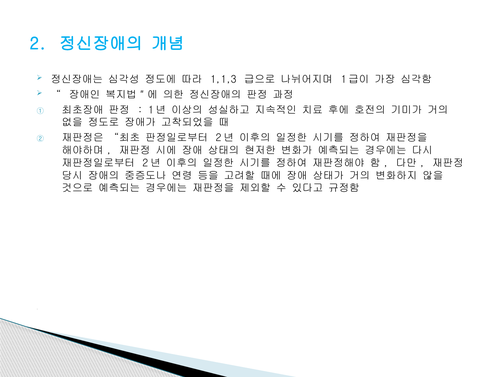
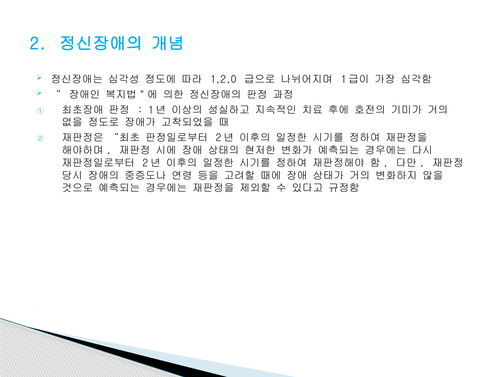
1,1,3: 1,1,3 -> 1,2,0
